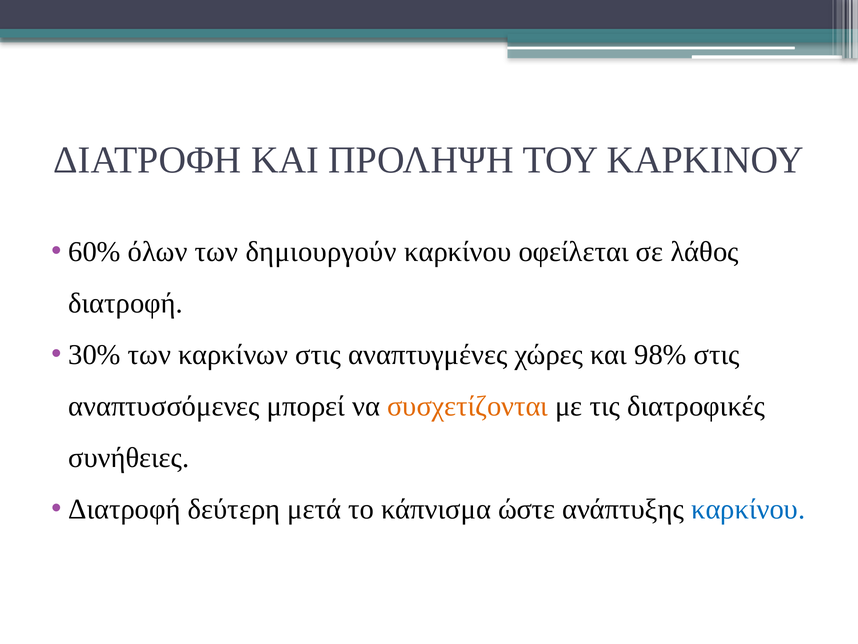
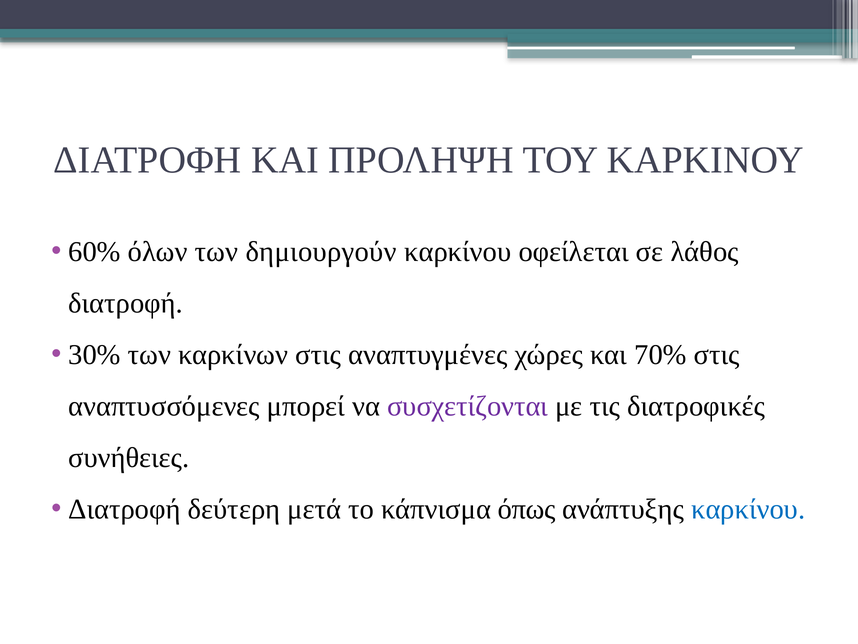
98%: 98% -> 70%
συσχετίζονται colour: orange -> purple
ώστε: ώστε -> όπως
